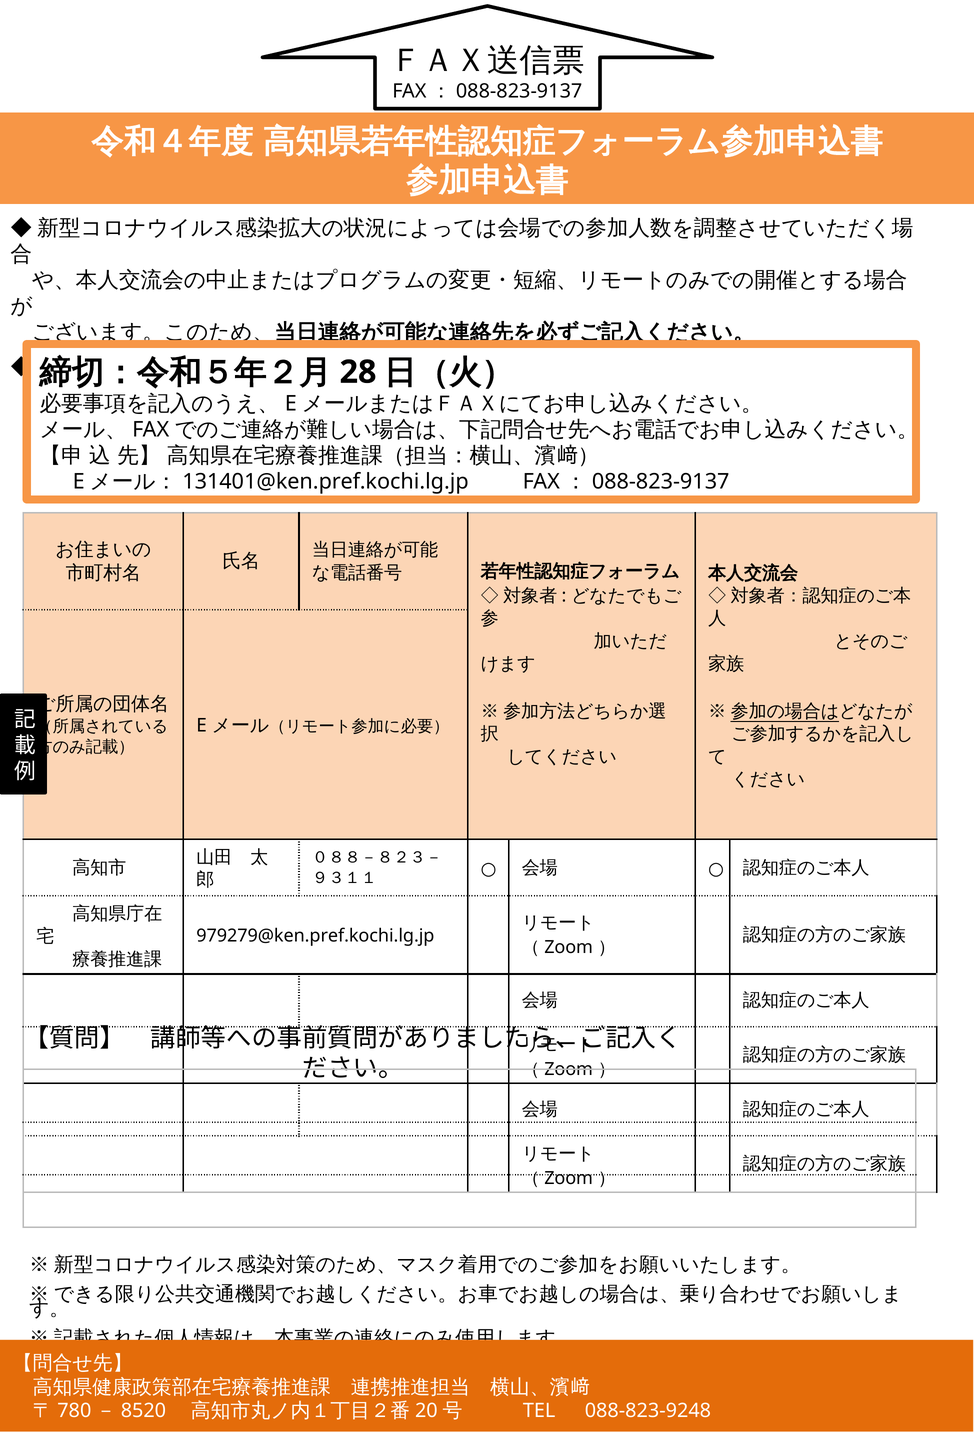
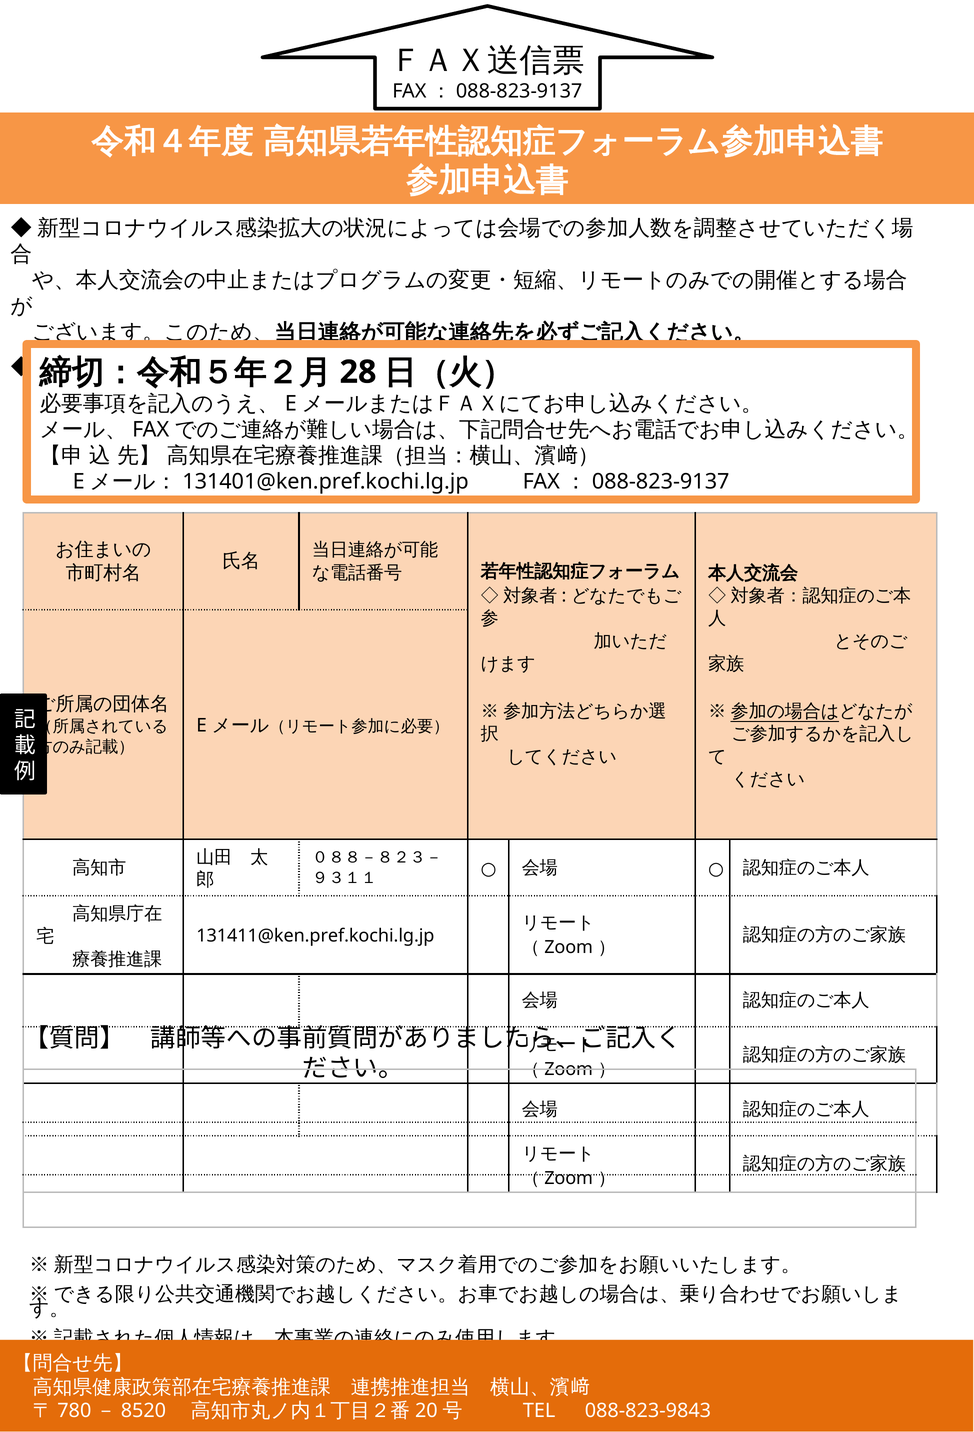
979279@ken.pref.kochi.lg.jp: 979279@ken.pref.kochi.lg.jp -> 131411@ken.pref.kochi.lg.jp
088-823-9248: 088-823-9248 -> 088-823-9843
